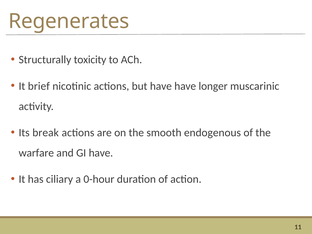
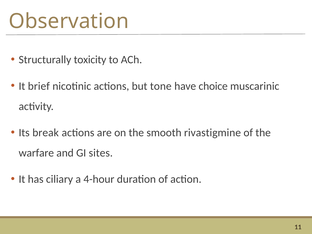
Regenerates: Regenerates -> Observation
but have: have -> tone
longer: longer -> choice
endogenous: endogenous -> rivastigmine
GI have: have -> sites
0-hour: 0-hour -> 4-hour
